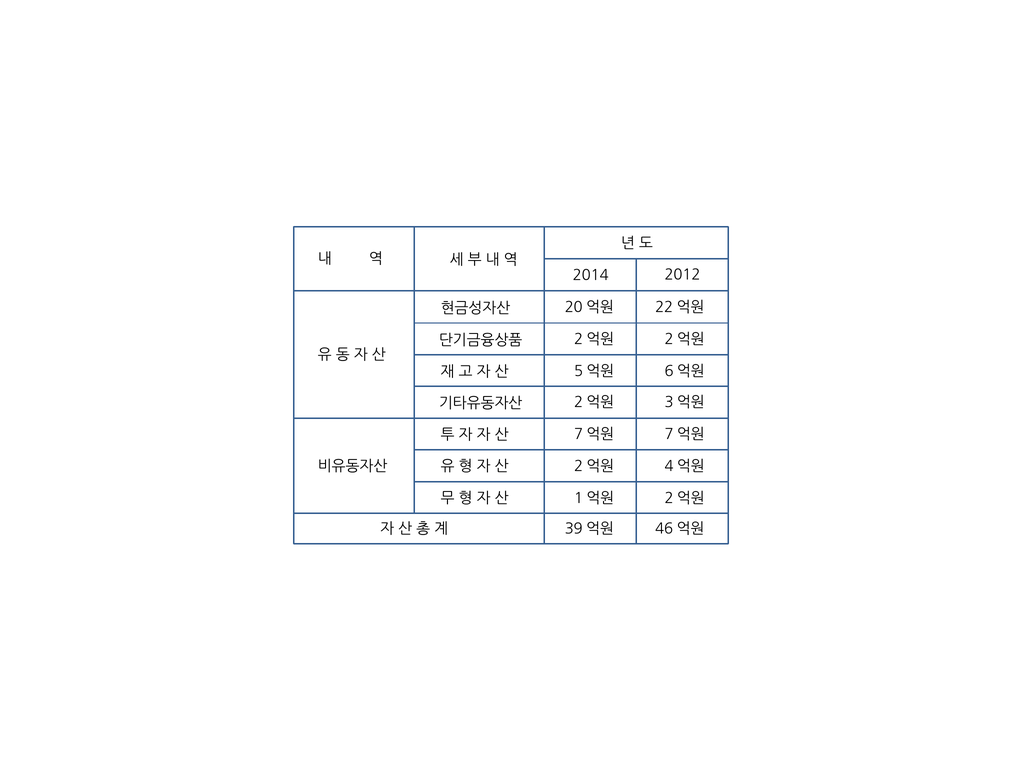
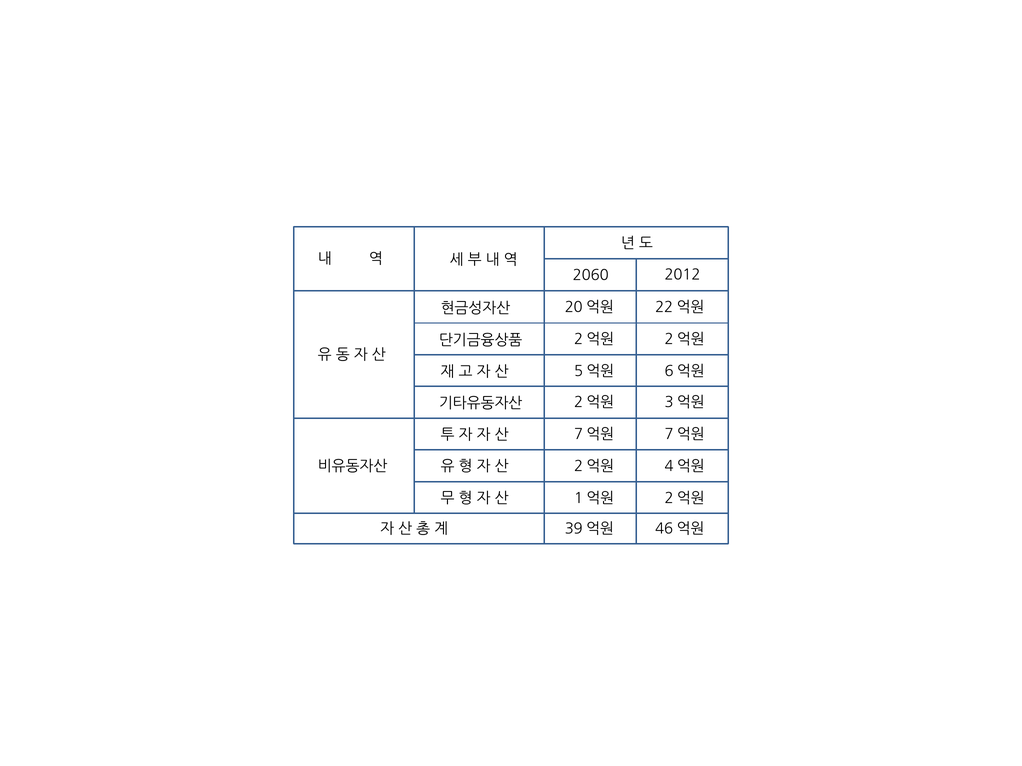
2014: 2014 -> 2060
